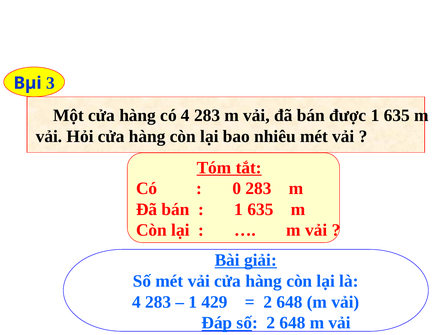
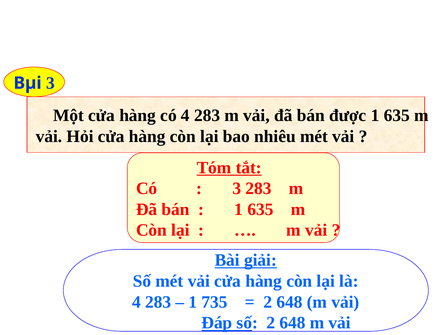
0 at (237, 189): 0 -> 3
429: 429 -> 735
